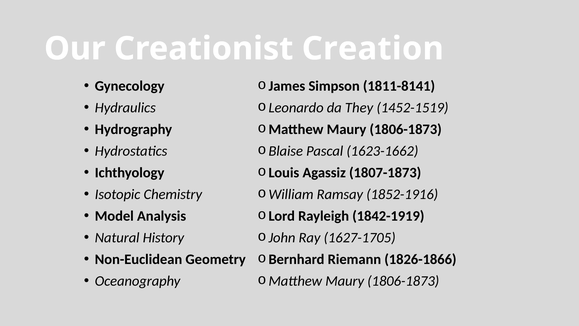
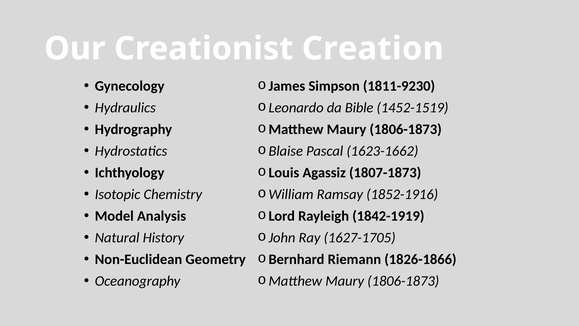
1811-8141: 1811-8141 -> 1811-9230
They: They -> Bible
